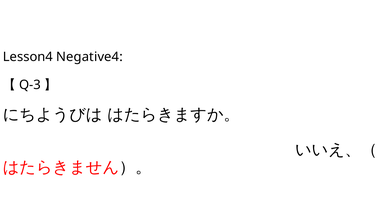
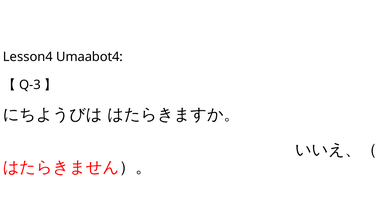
Negative4: Negative4 -> Umaabot4
